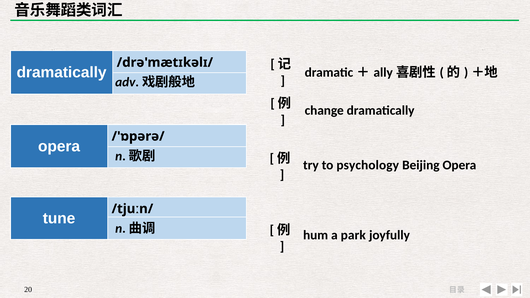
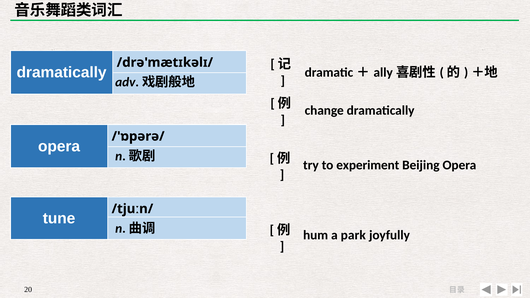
psychology: psychology -> experiment
